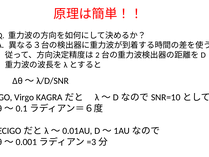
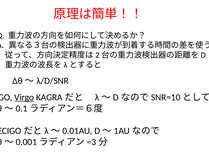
Virgo underline: none -> present
